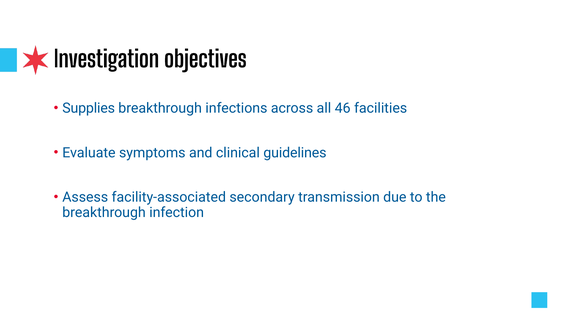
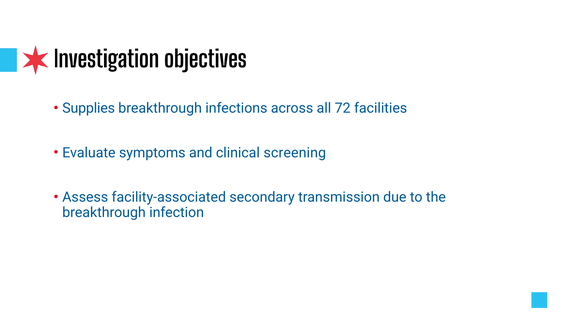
46: 46 -> 72
guidelines: guidelines -> screening
